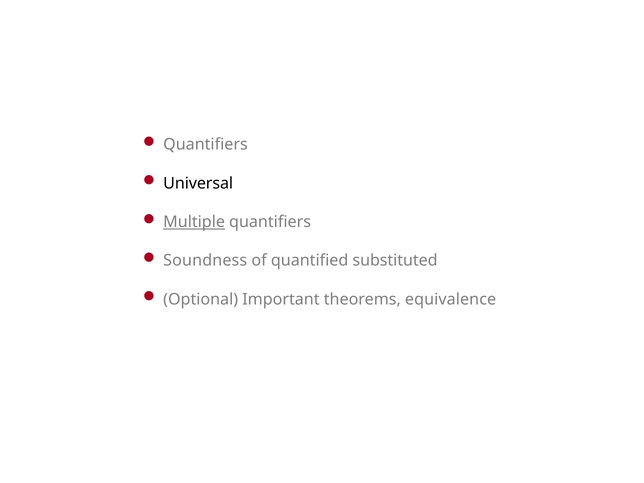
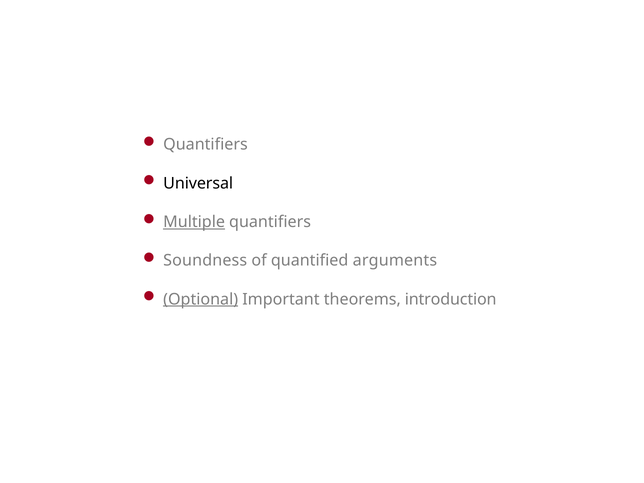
substituted: substituted -> arguments
Optional underline: none -> present
equivalence: equivalence -> introduction
